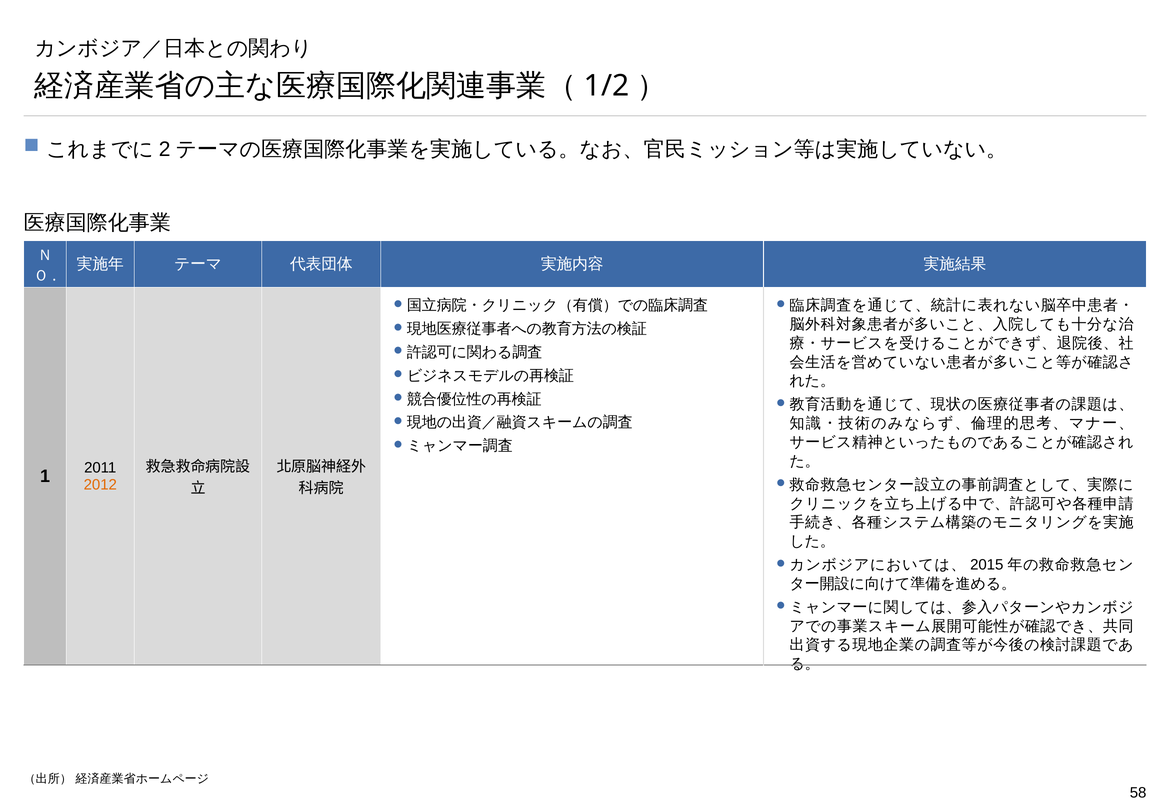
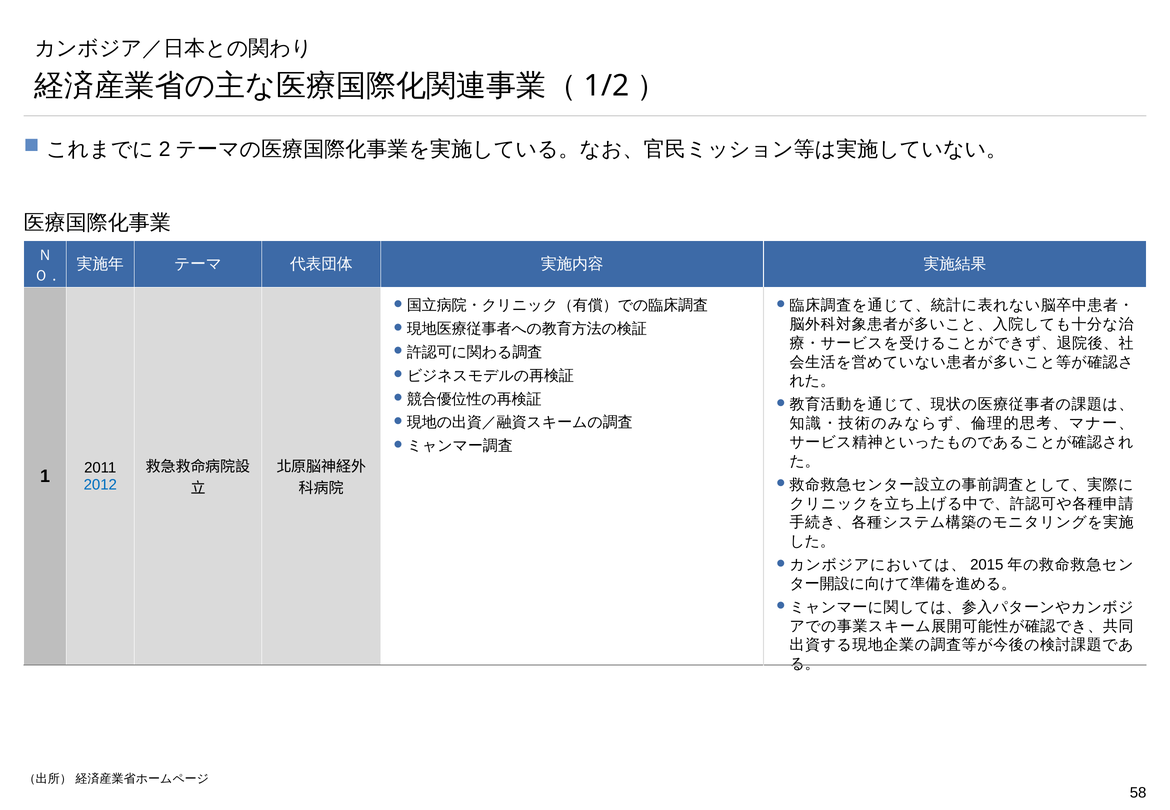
2012 colour: orange -> blue
